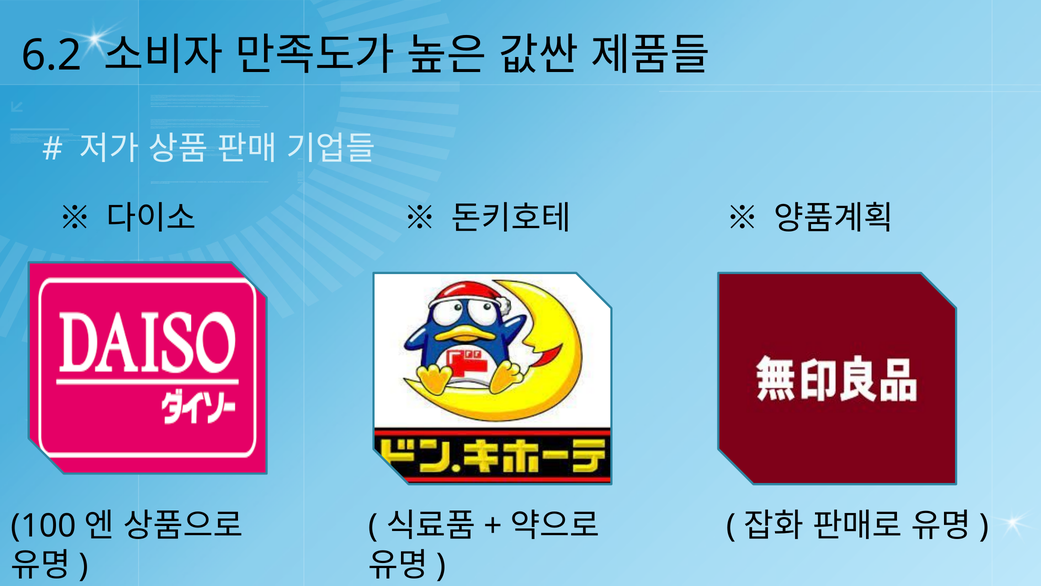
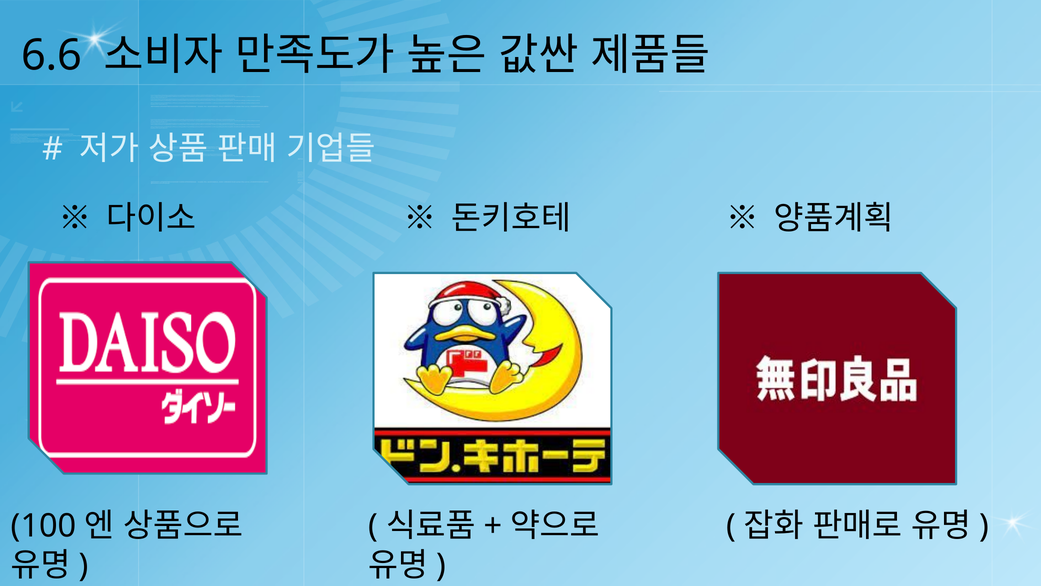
6.2: 6.2 -> 6.6
